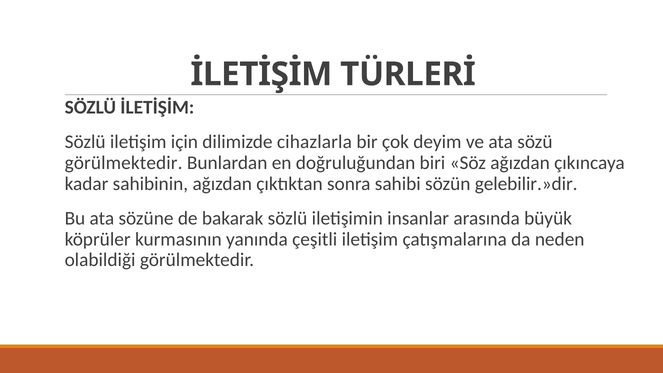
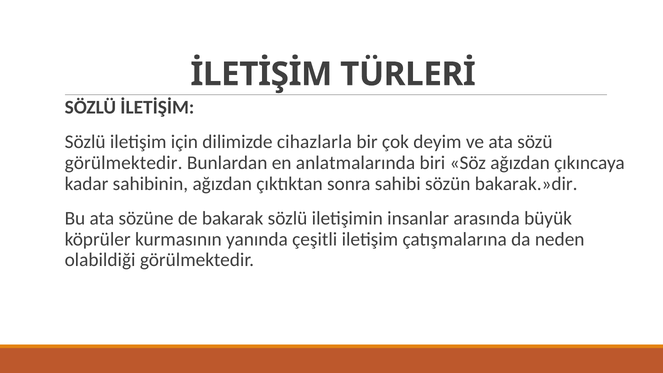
doğruluğundan: doğruluğundan -> anlatmalarında
gelebilir.»dir: gelebilir.»dir -> bakarak.»dir
